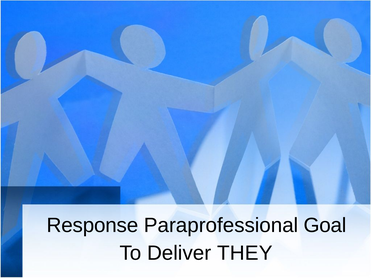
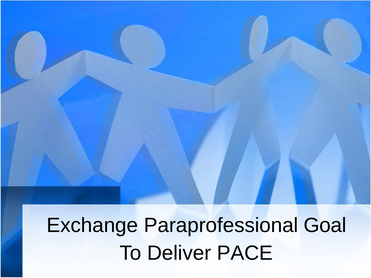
Response: Response -> Exchange
THEY: THEY -> PACE
